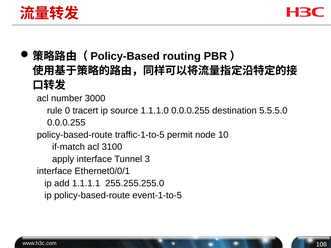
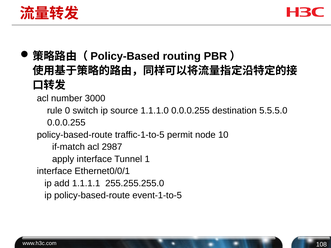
tracert: tracert -> switch
3100: 3100 -> 2987
3: 3 -> 1
